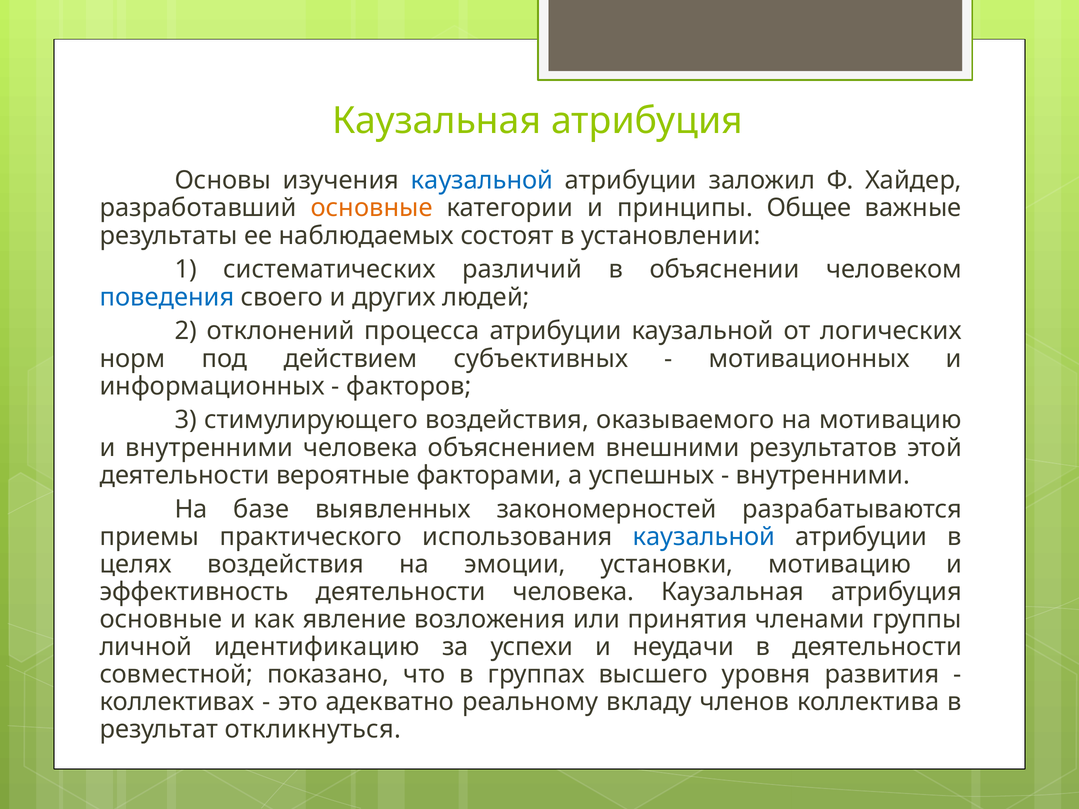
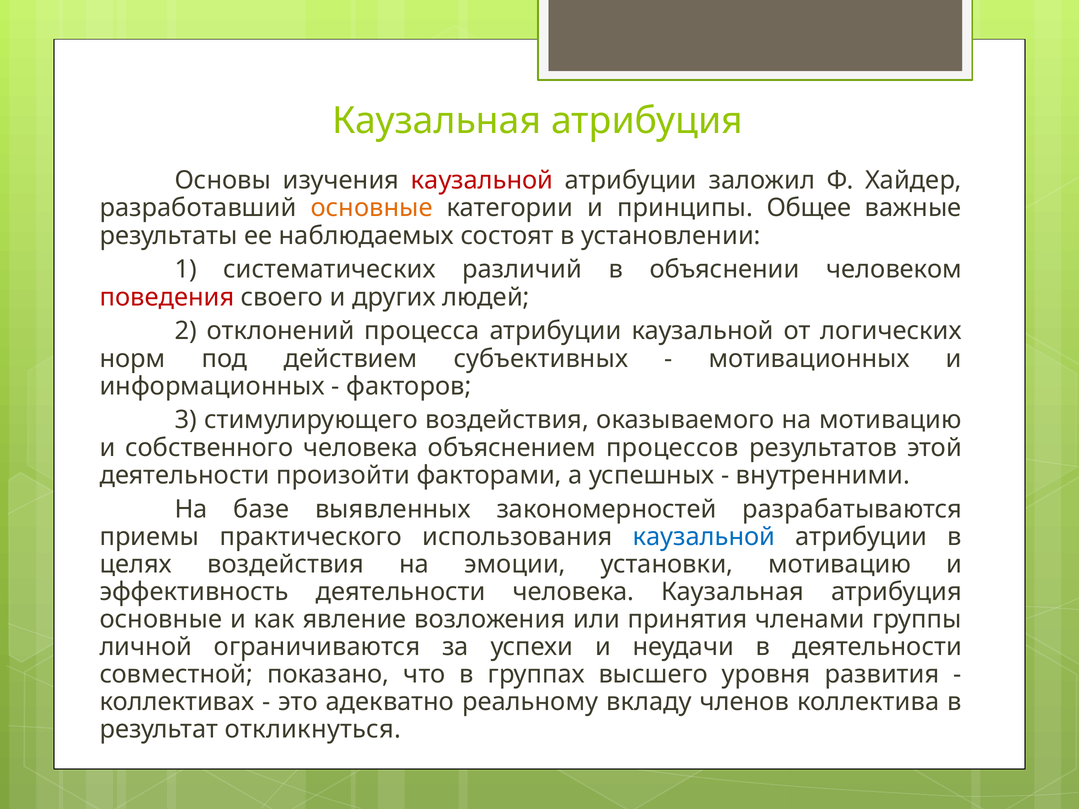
каузальной at (482, 181) colour: blue -> red
поведения colour: blue -> red
и внутренними: внутренними -> собственного
внешними: внешними -> процессов
вероятные: вероятные -> произойти
идентификацию: идентификацию -> ограничиваются
